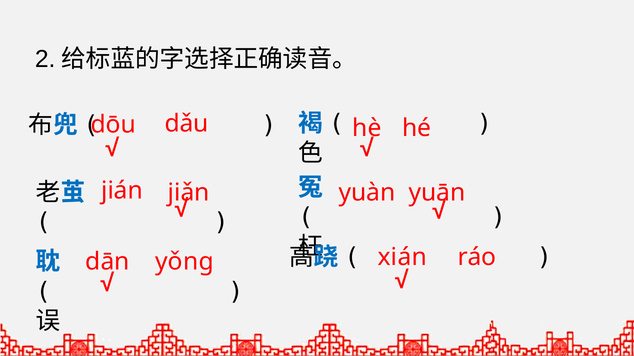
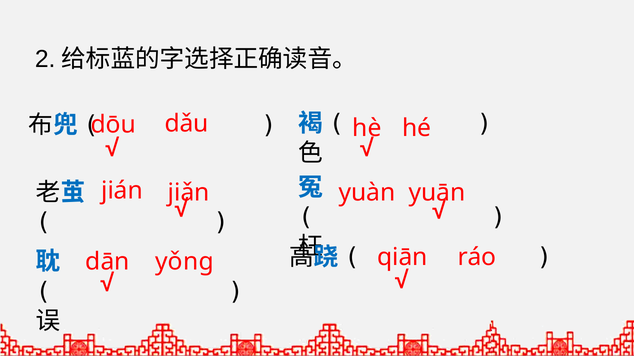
xián: xián -> qiān
